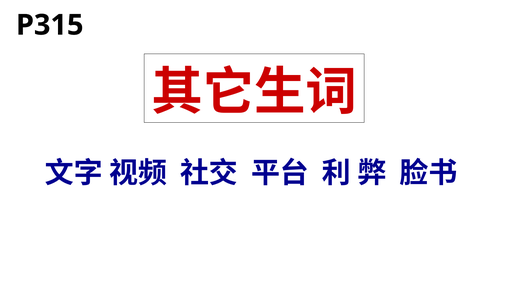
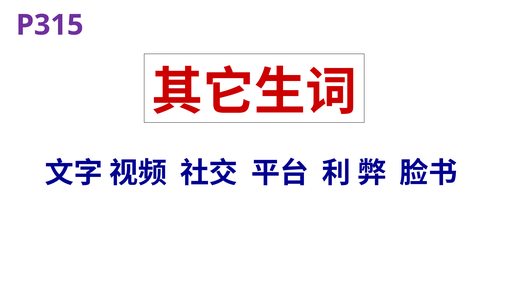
P315 colour: black -> purple
